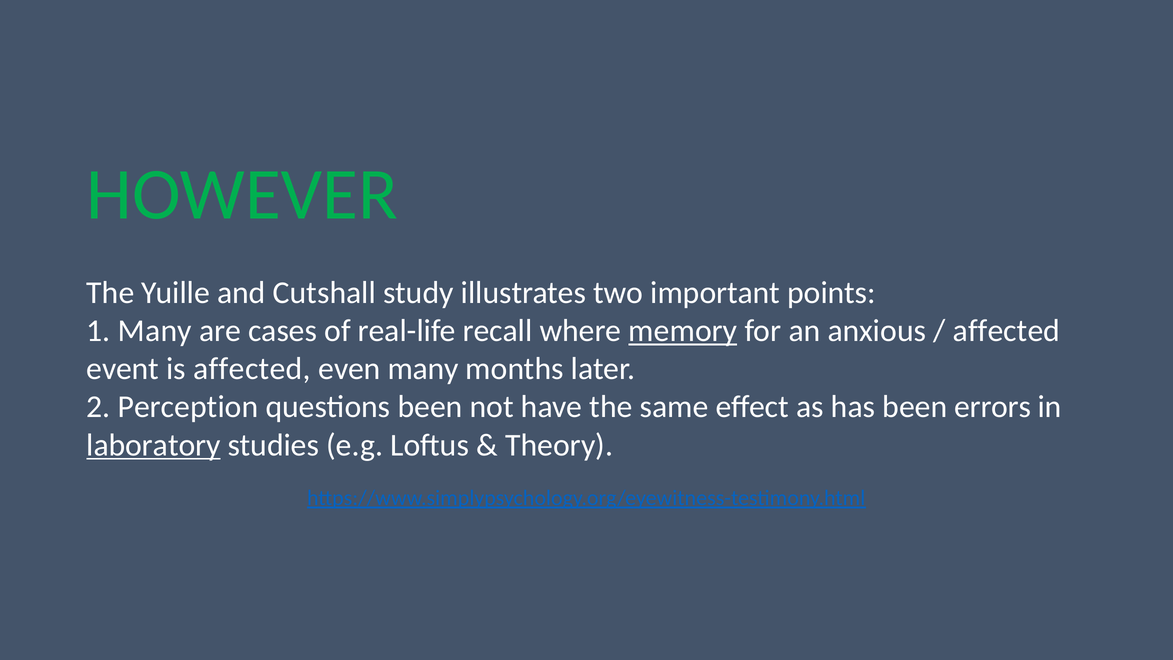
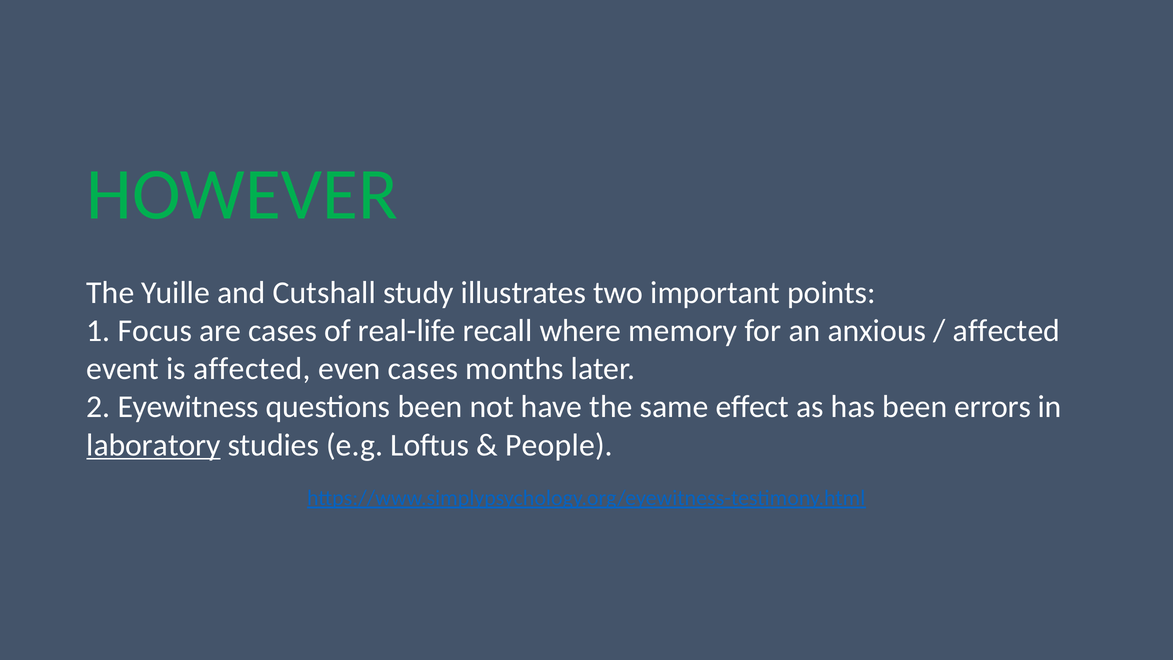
1 Many: Many -> Focus
memory underline: present -> none
even many: many -> cases
Perception: Perception -> Eyewitness
Theory: Theory -> People
